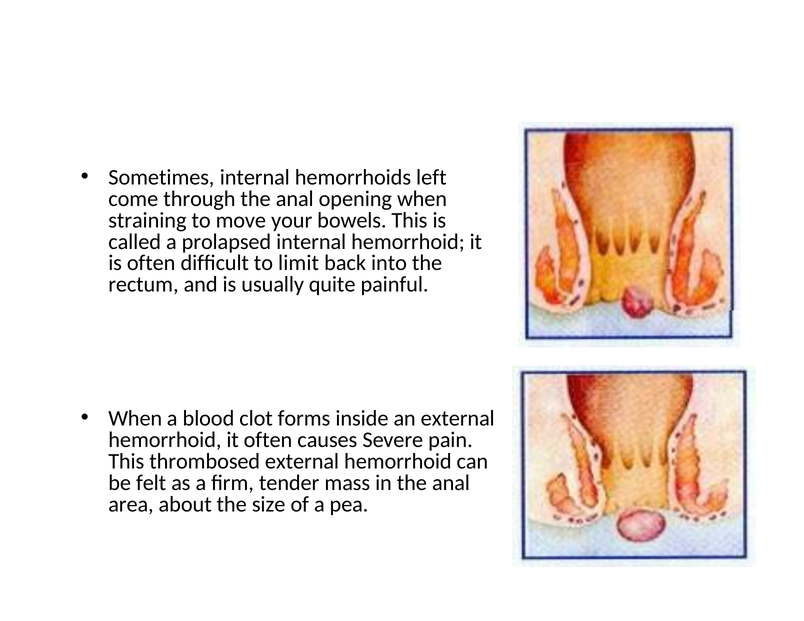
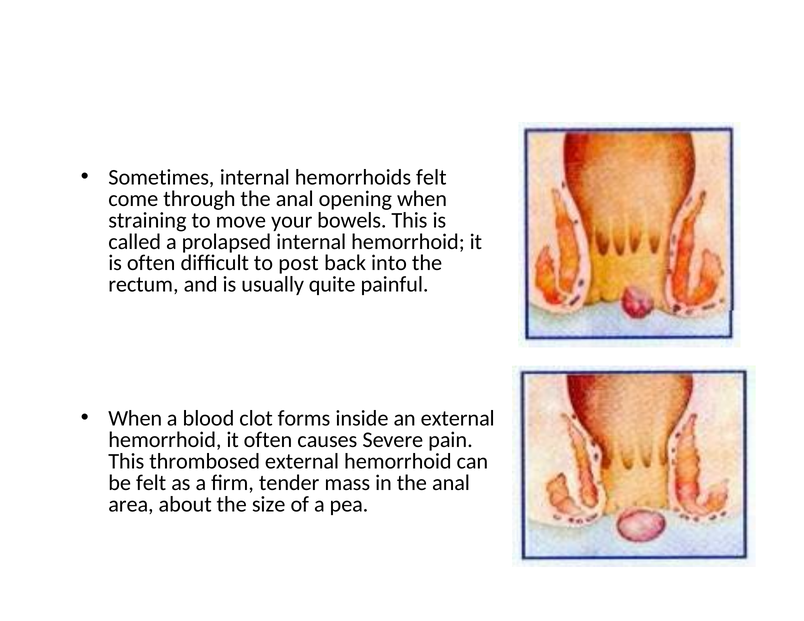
hemorrhoids left: left -> felt
limit: limit -> post
